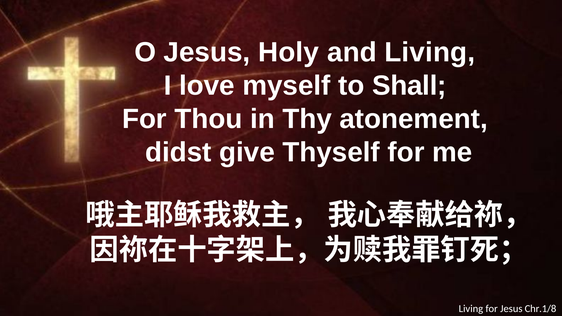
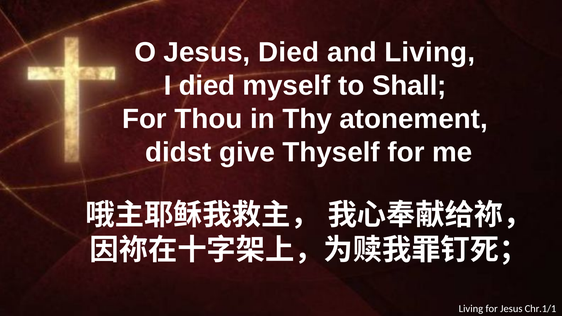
Jesus Holy: Holy -> Died
I love: love -> died
Chr.1/8: Chr.1/8 -> Chr.1/1
